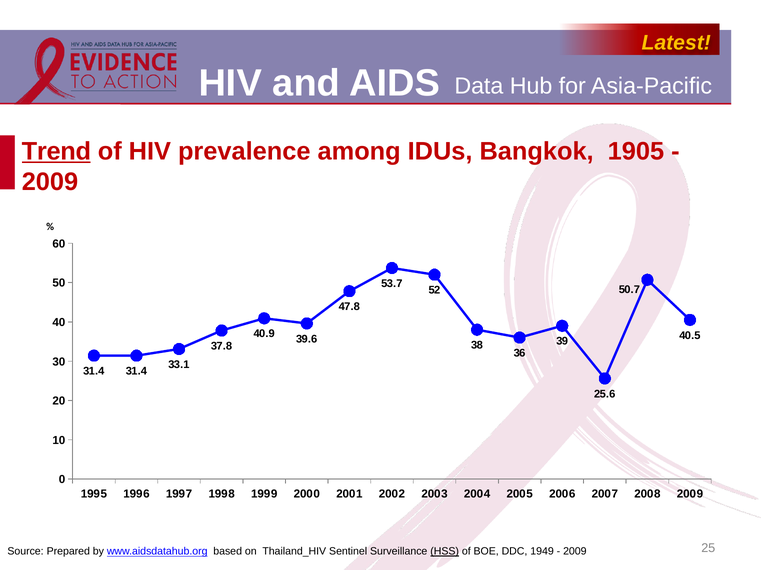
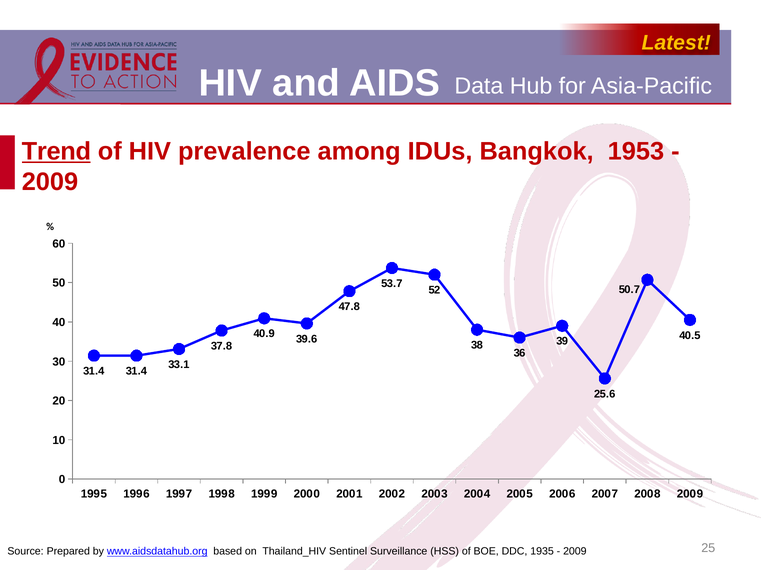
1905: 1905 -> 1953
HSS underline: present -> none
1949: 1949 -> 1935
